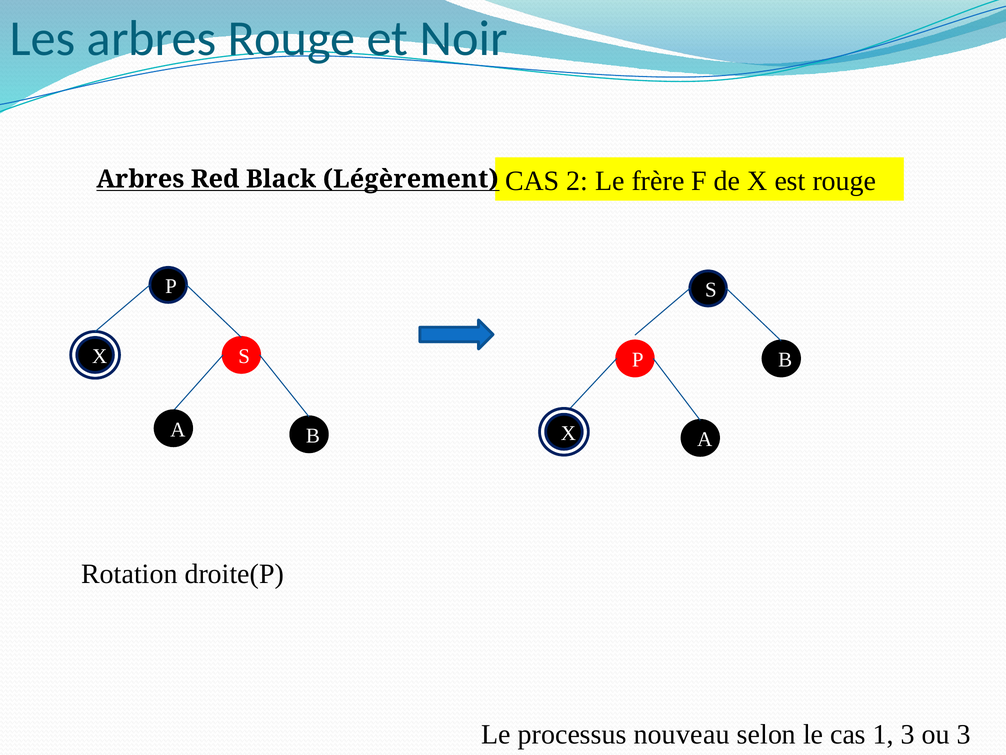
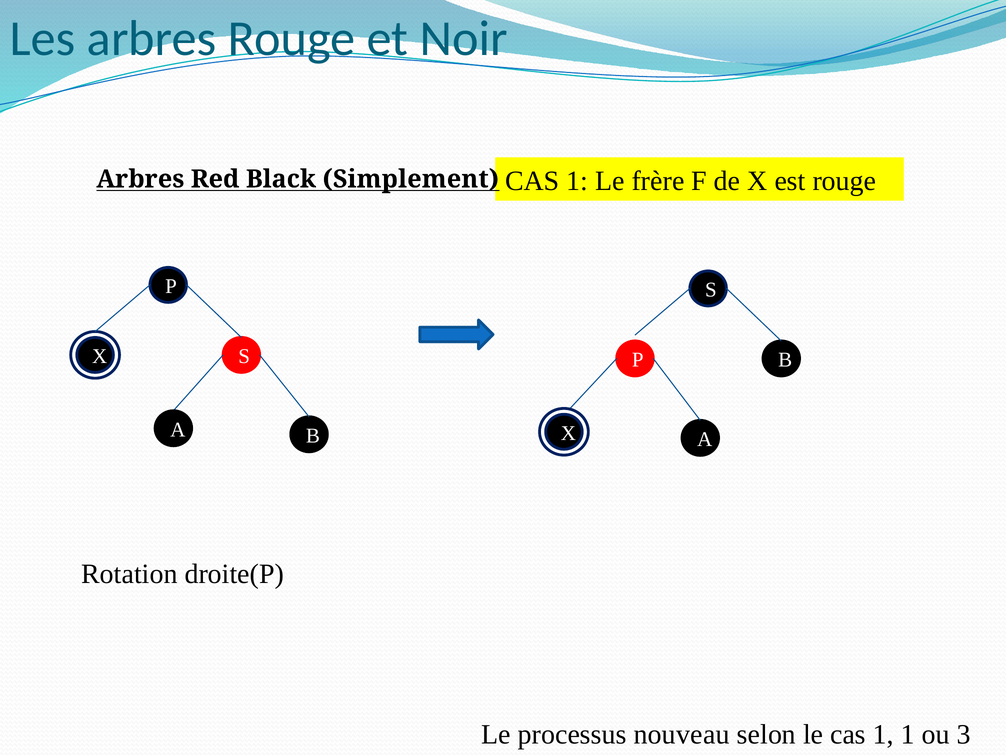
2 at (577, 181): 2 -> 1
Légèrement: Légèrement -> Simplement
1 3: 3 -> 1
